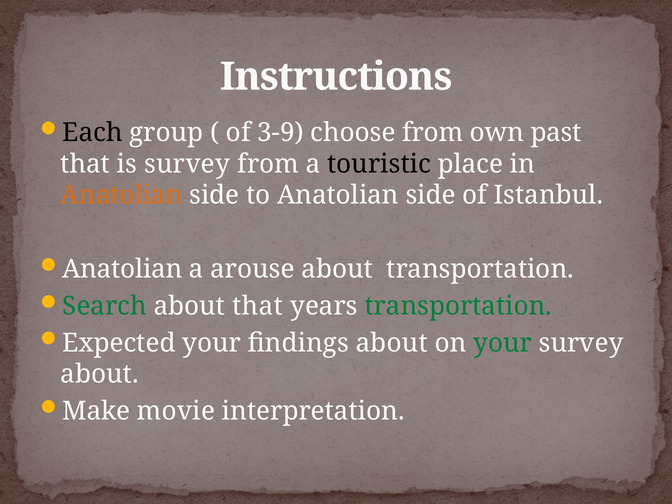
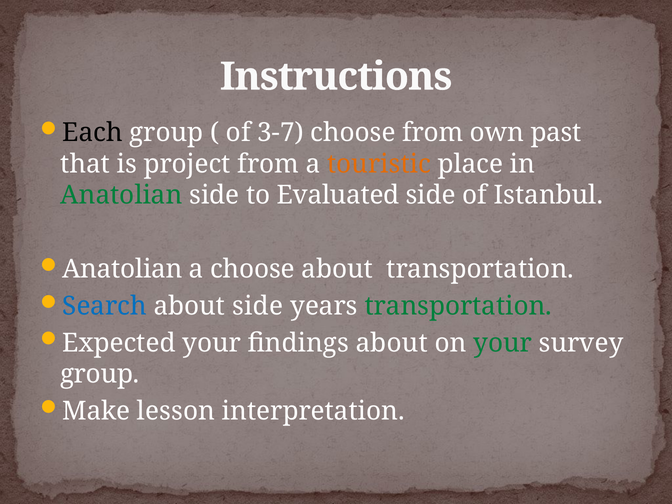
3-9: 3-9 -> 3-7
is survey: survey -> project
touristic colour: black -> orange
Anatolian at (121, 195) colour: orange -> green
to Anatolian: Anatolian -> Evaluated
a arouse: arouse -> choose
Search colour: green -> blue
about that: that -> side
about at (100, 374): about -> group
movie: movie -> lesson
